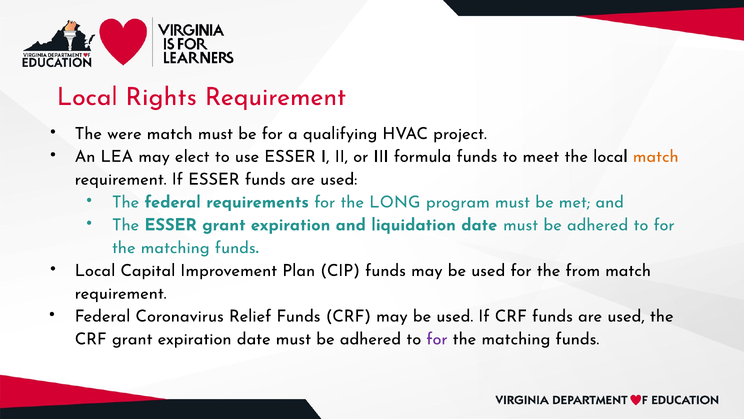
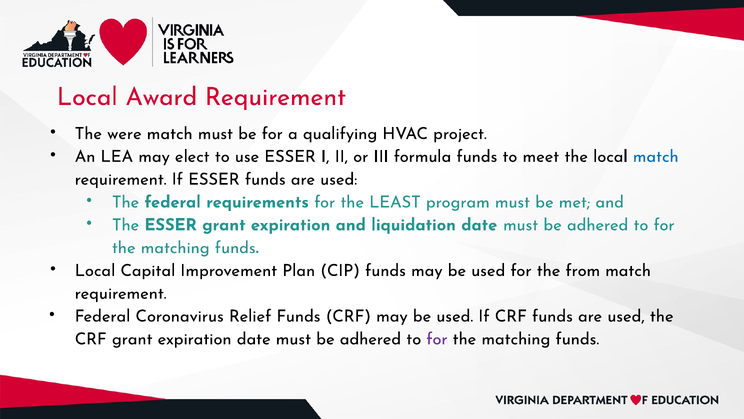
Rights: Rights -> Award
match at (656, 156) colour: orange -> blue
LONG: LONG -> LEAST
